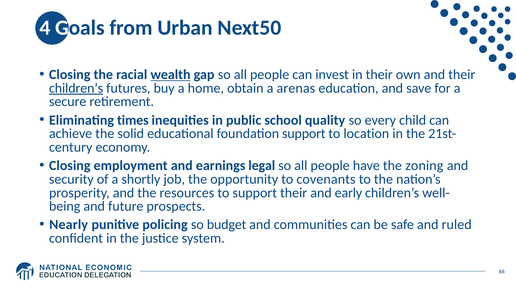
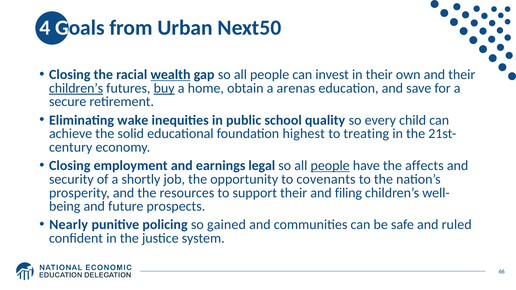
buy underline: none -> present
times: times -> wake
foundation support: support -> highest
location: location -> treating
people at (330, 166) underline: none -> present
zoning: zoning -> affects
early: early -> filing
budget: budget -> gained
